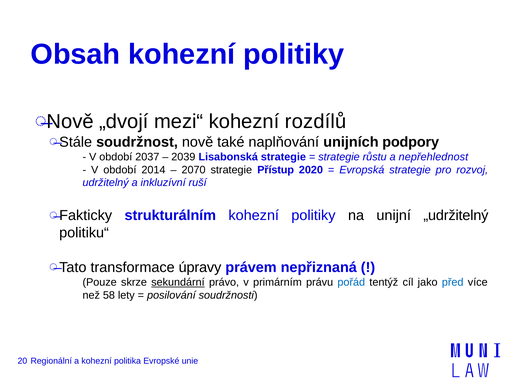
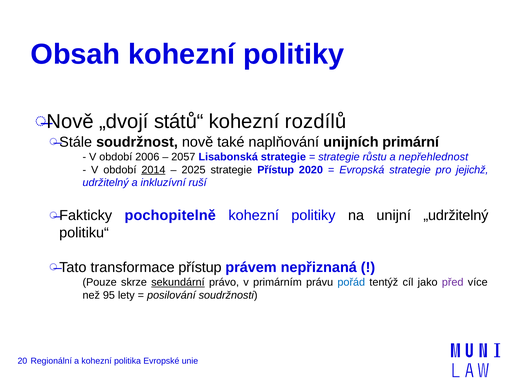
mezi“: mezi“ -> států“
podpory: podpory -> primární
2037: 2037 -> 2006
2039: 2039 -> 2057
2014 underline: none -> present
2070: 2070 -> 2025
rozvoj: rozvoj -> jejichž
strukturálním: strukturálním -> pochopitelně
transformace úpravy: úpravy -> přístup
před colour: blue -> purple
58: 58 -> 95
